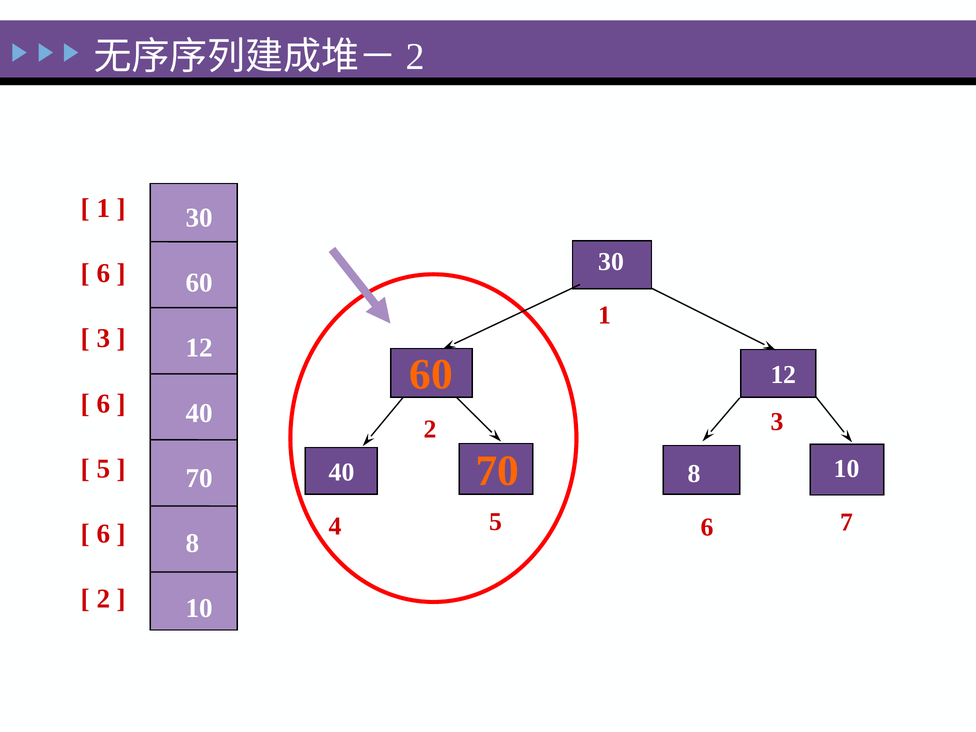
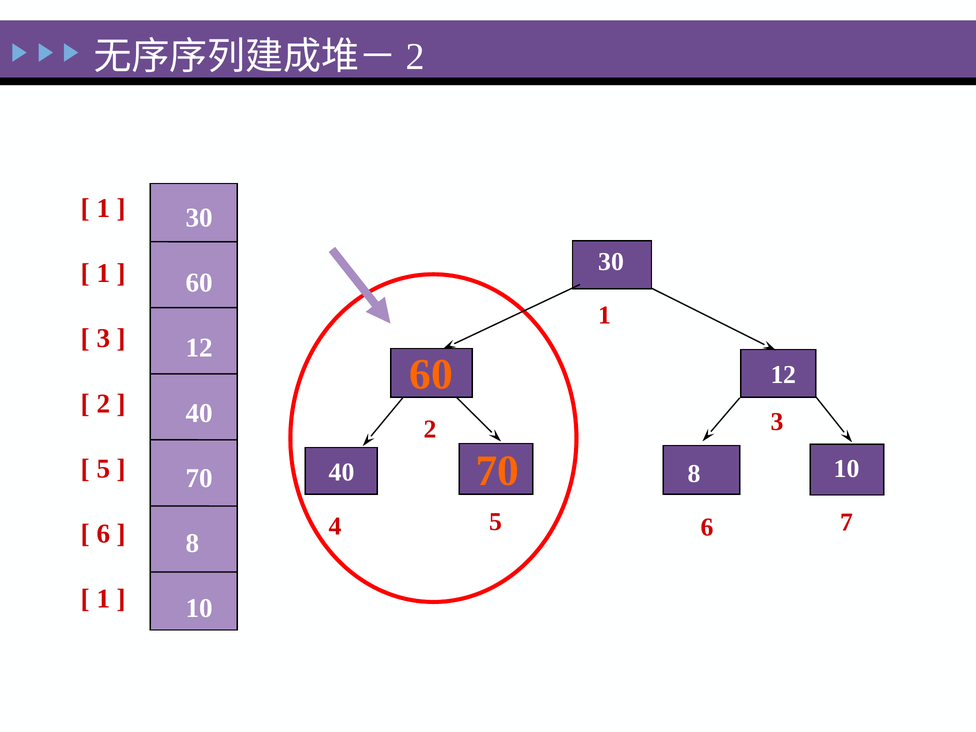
6 at (103, 273): 6 -> 1
6 at (103, 404): 6 -> 2
2 at (103, 599): 2 -> 1
